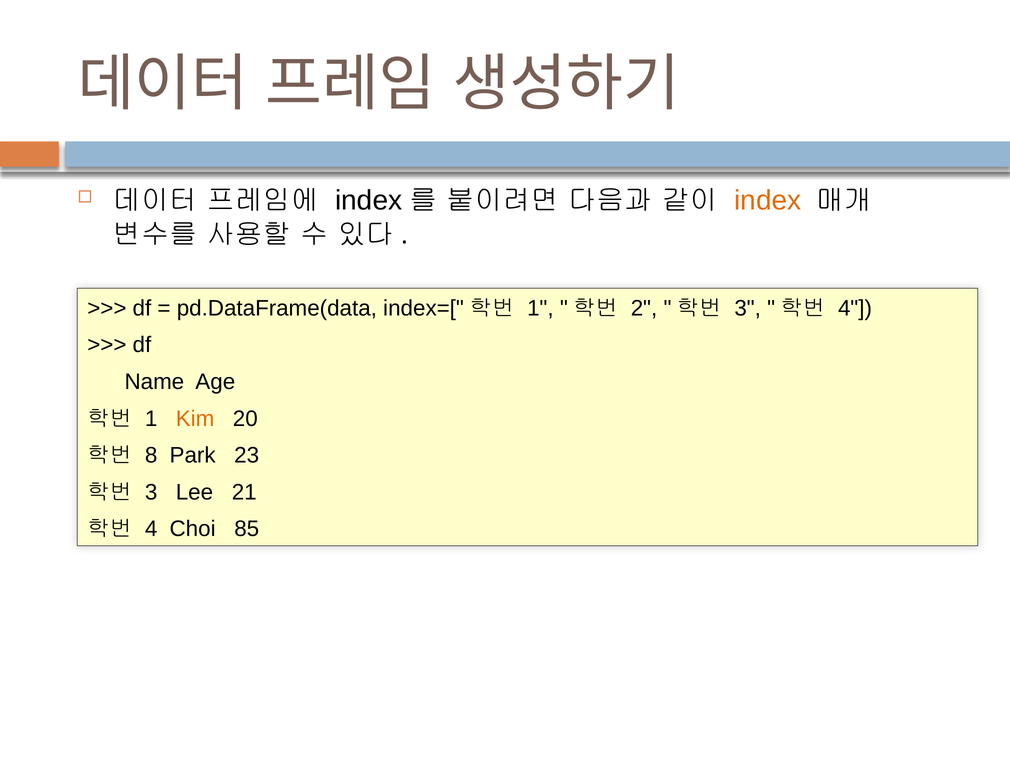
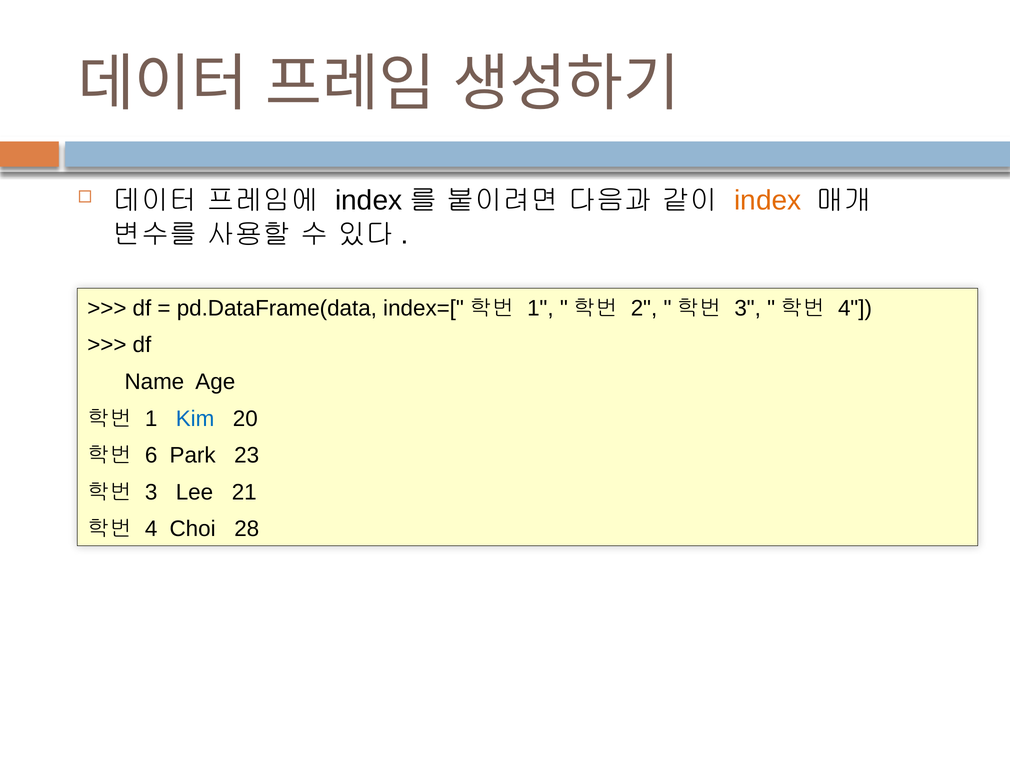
Kim colour: orange -> blue
8: 8 -> 6
85: 85 -> 28
